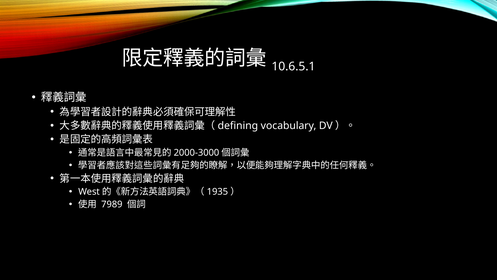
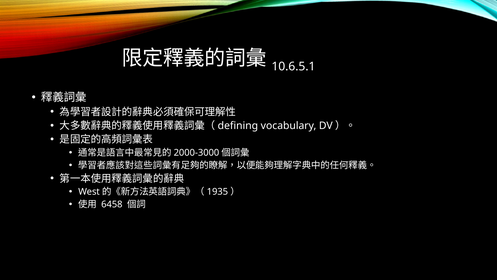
7989: 7989 -> 6458
